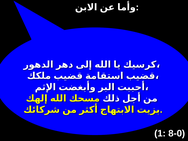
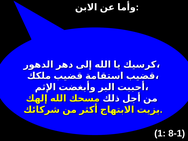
8-0: 8-0 -> 8-1
